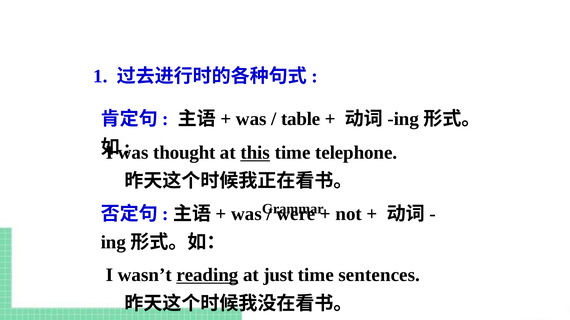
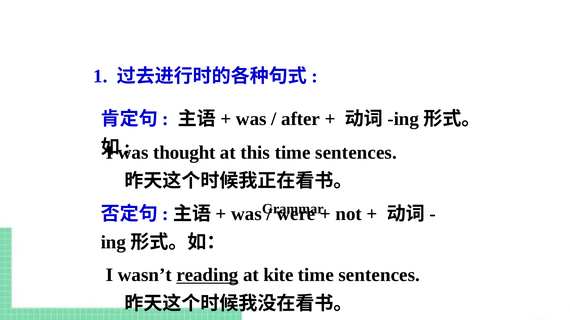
table: table -> after
this underline: present -> none
telephone at (356, 153): telephone -> sentences
just: just -> kite
